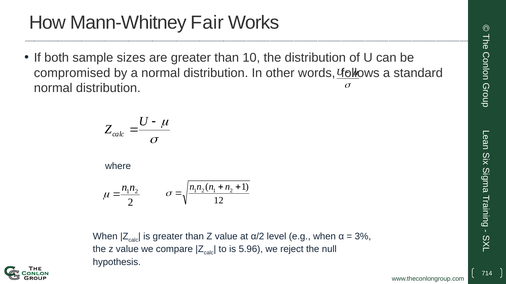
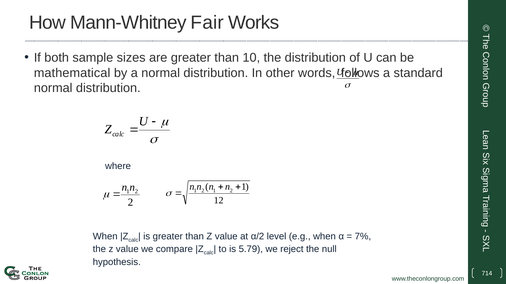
compromised: compromised -> mathematical
3%: 3% -> 7%
5.96: 5.96 -> 5.79
